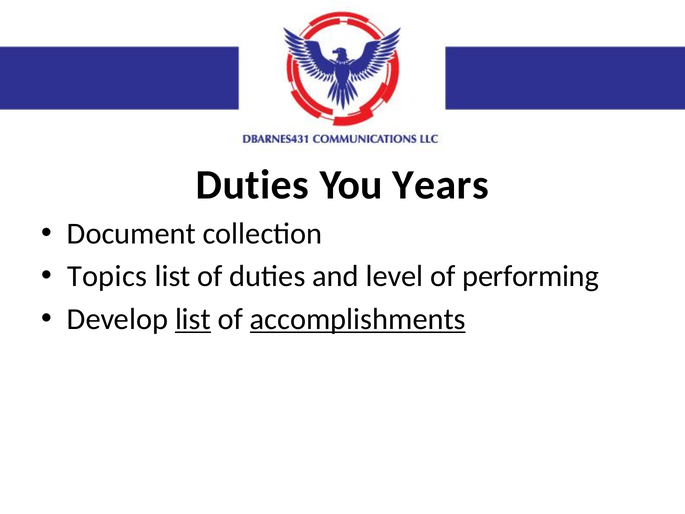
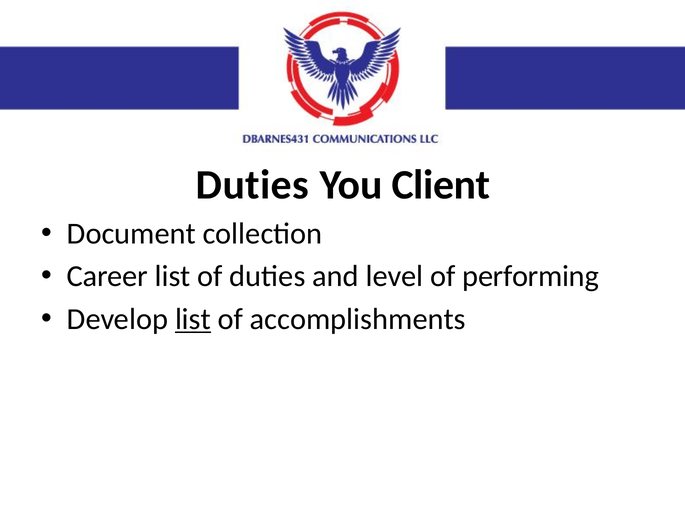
Years: Years -> Client
Topics: Topics -> Career
accomplishments underline: present -> none
